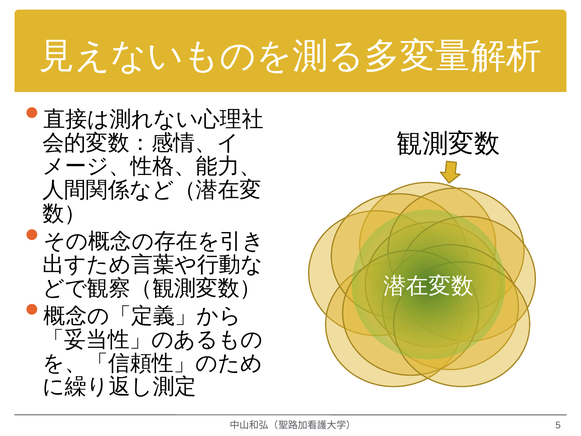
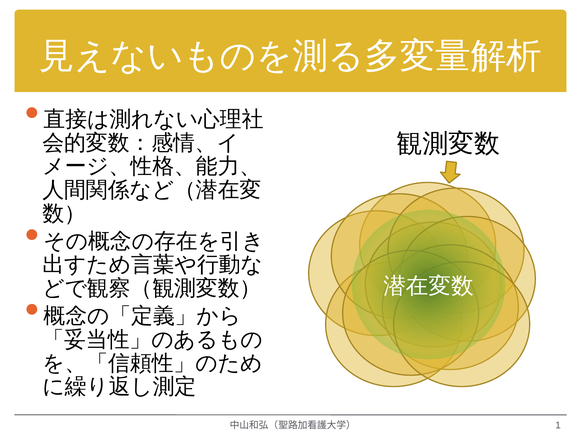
5: 5 -> 1
